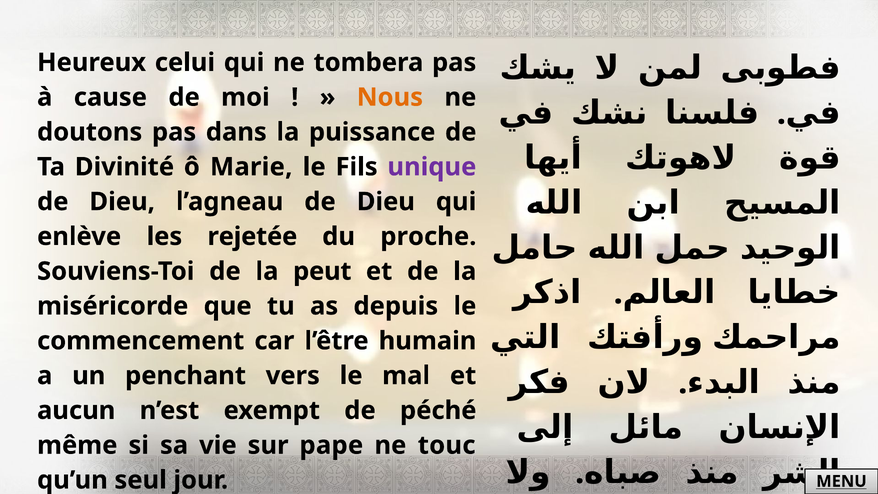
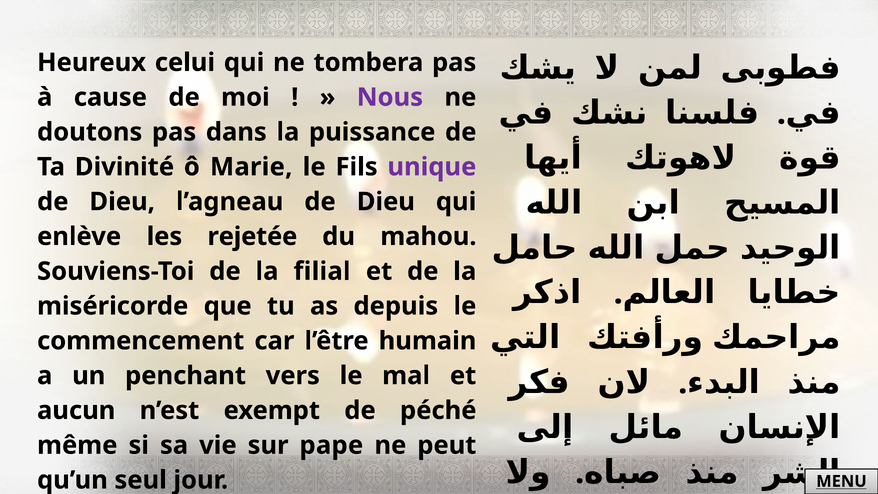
Nous colour: orange -> purple
proche: proche -> mahou
peut: peut -> filial
touc: touc -> peut
